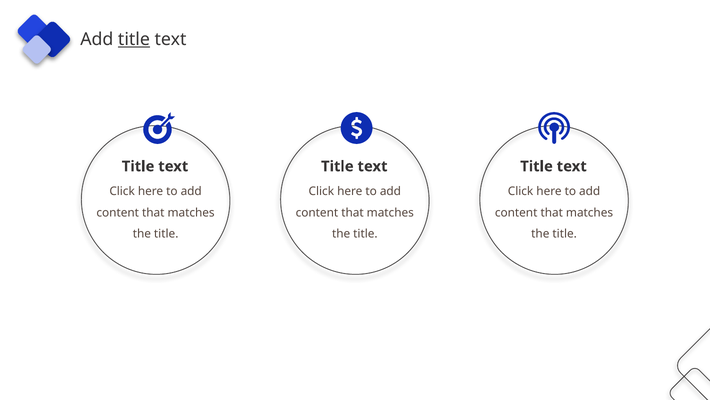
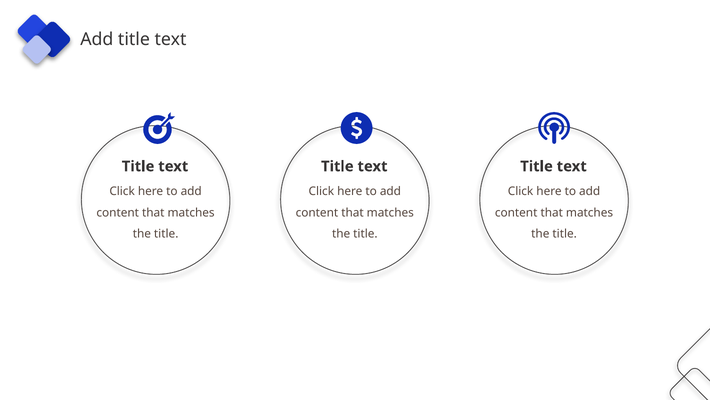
title at (134, 39) underline: present -> none
